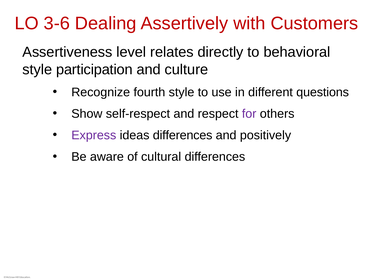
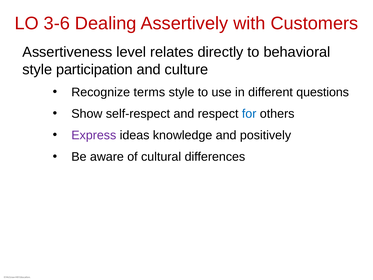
fourth: fourth -> terms
for colour: purple -> blue
ideas differences: differences -> knowledge
